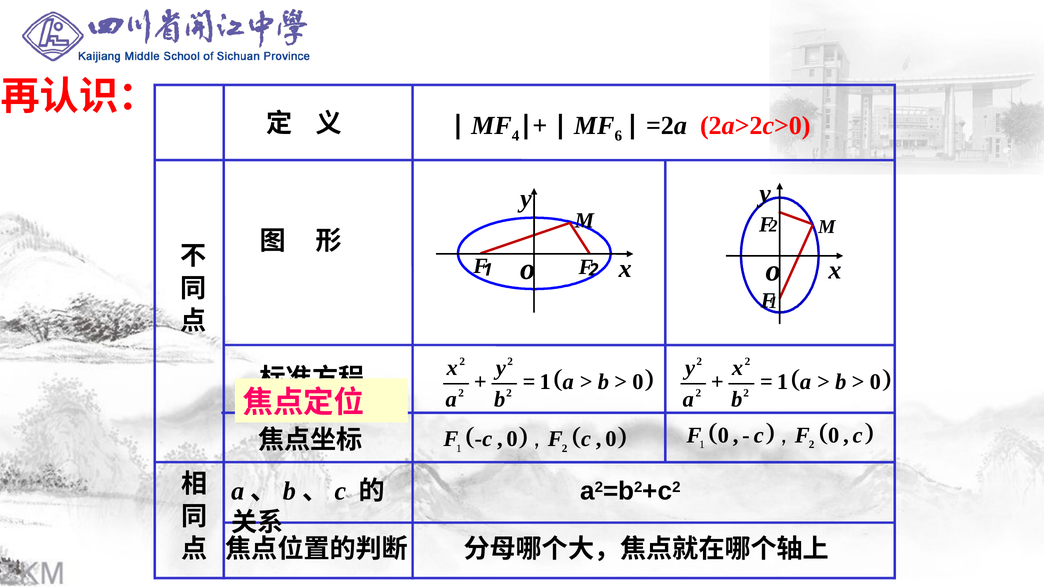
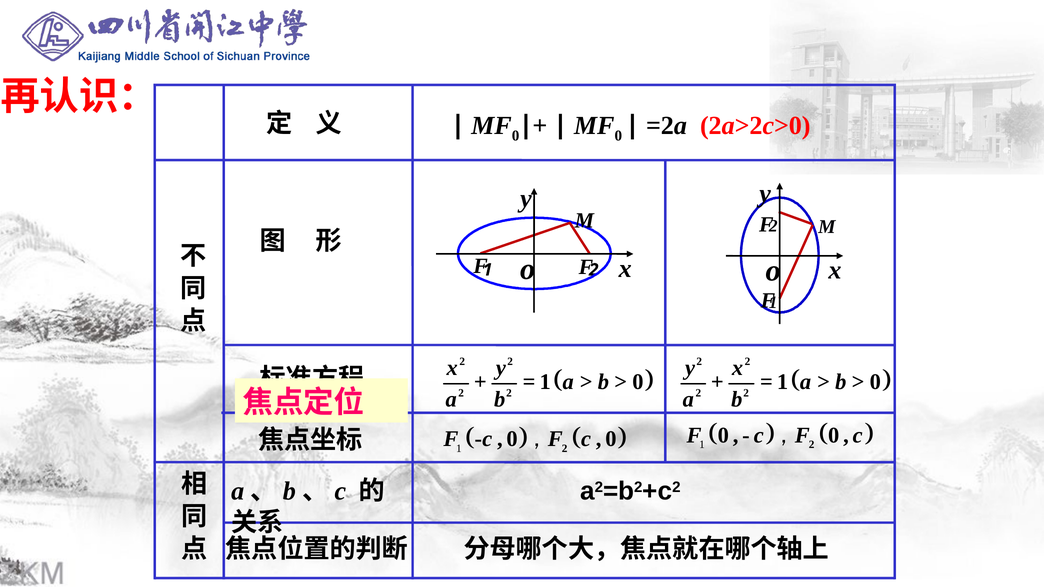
4 at (516, 136): 4 -> 0
6 at (618, 136): 6 -> 0
